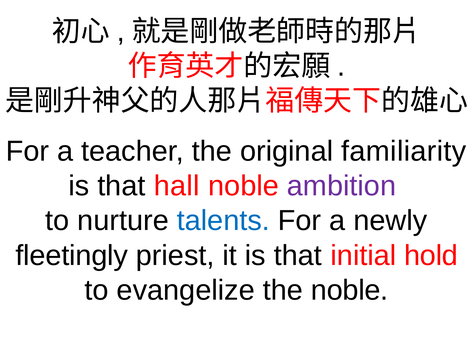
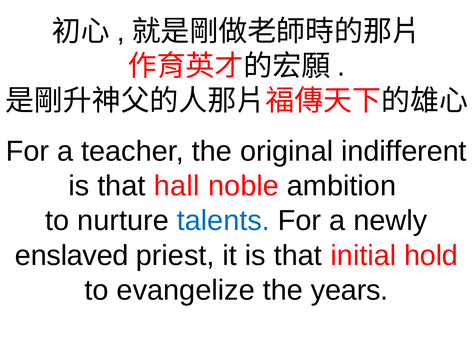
familiarity: familiarity -> indifferent
ambition colour: purple -> black
fleetingly: fleetingly -> enslaved
the noble: noble -> years
